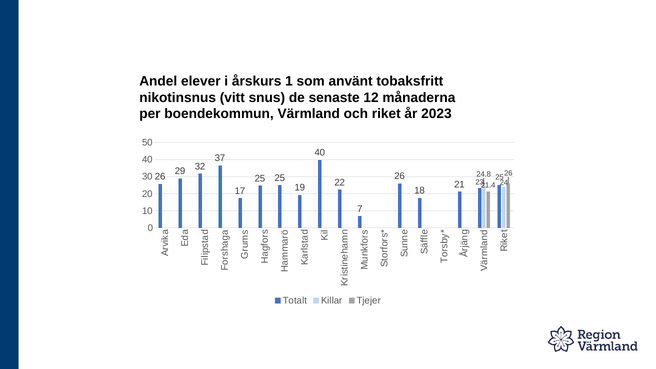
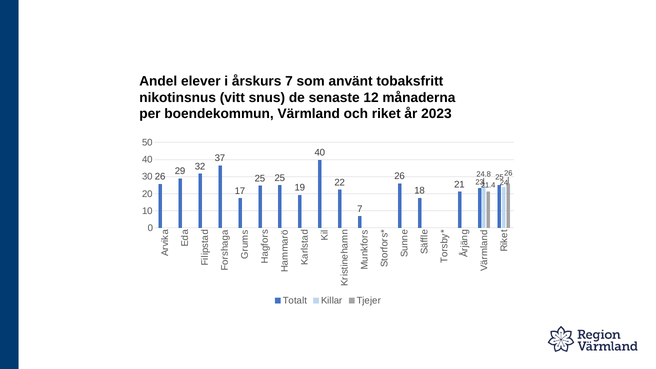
årskurs 1: 1 -> 7
